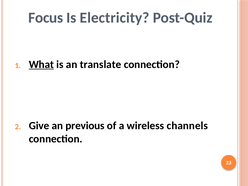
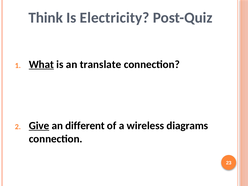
Focus: Focus -> Think
Give underline: none -> present
previous: previous -> different
channels: channels -> diagrams
